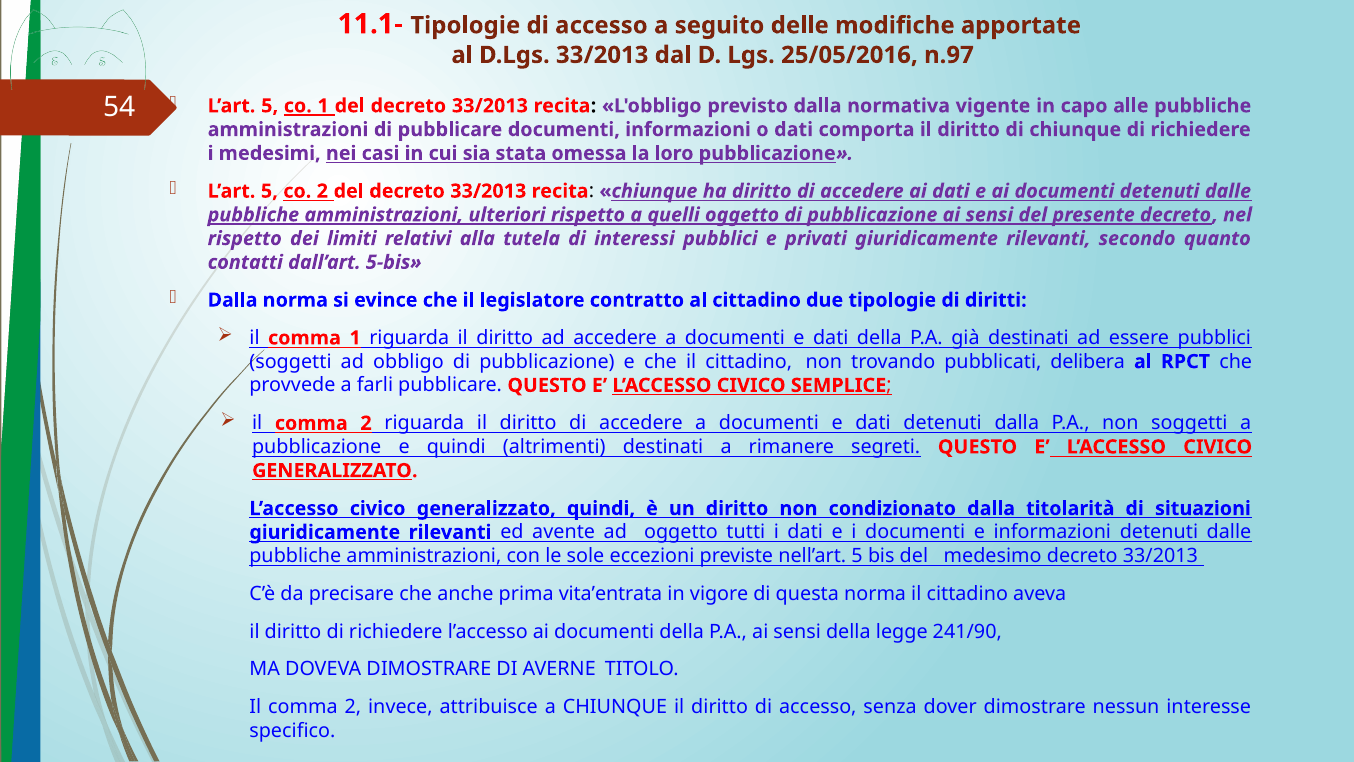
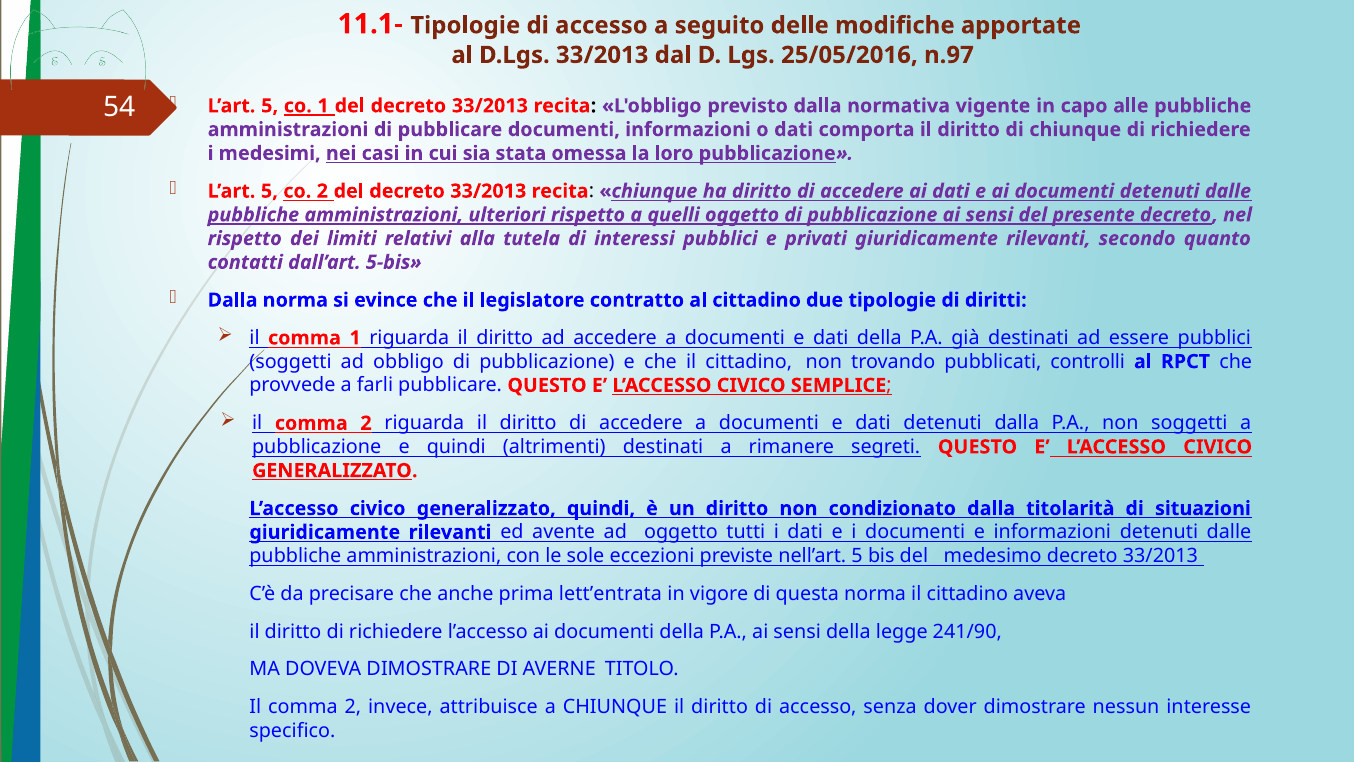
delibera: delibera -> controlli
vita’entrata: vita’entrata -> lett’entrata
